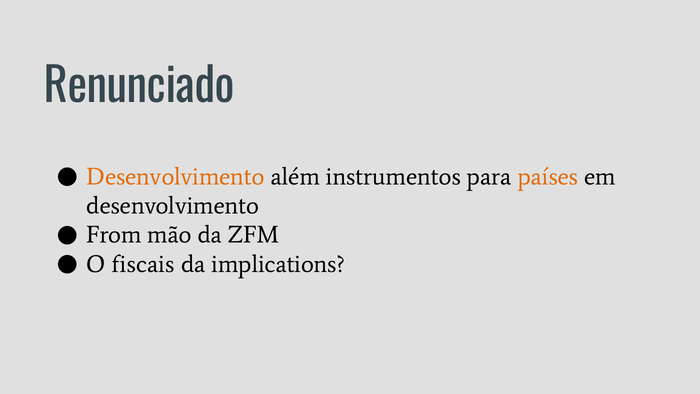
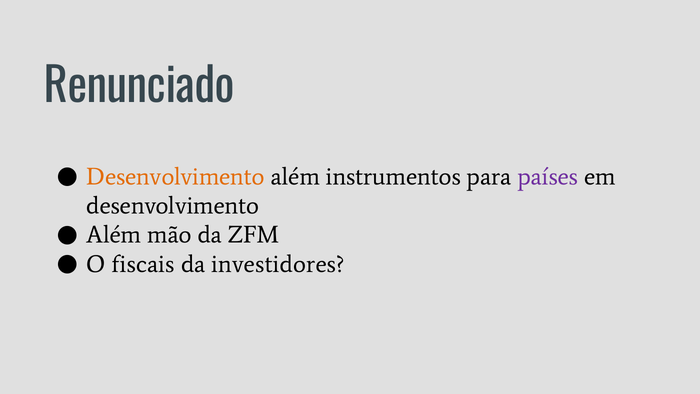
países colour: orange -> purple
From at (114, 235): From -> Além
implications: implications -> investidores
